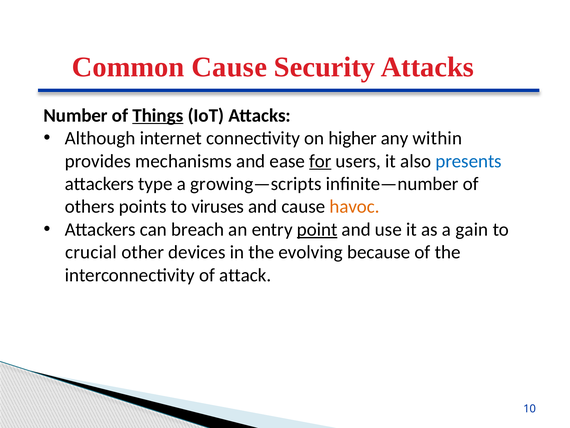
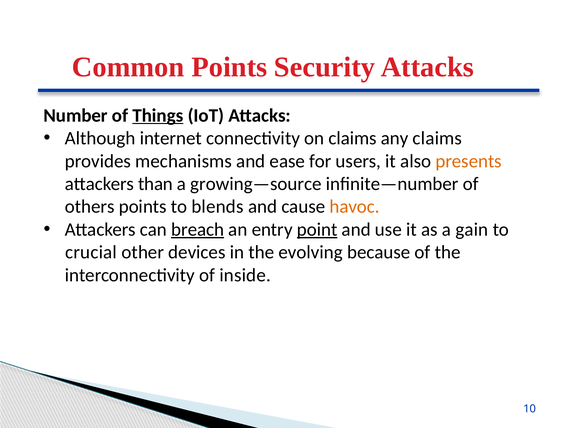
Common Cause: Cause -> Points
on higher: higher -> claims
any within: within -> claims
for underline: present -> none
presents colour: blue -> orange
type: type -> than
growing—scripts: growing—scripts -> growing—source
viruses: viruses -> blends
breach underline: none -> present
attack: attack -> inside
